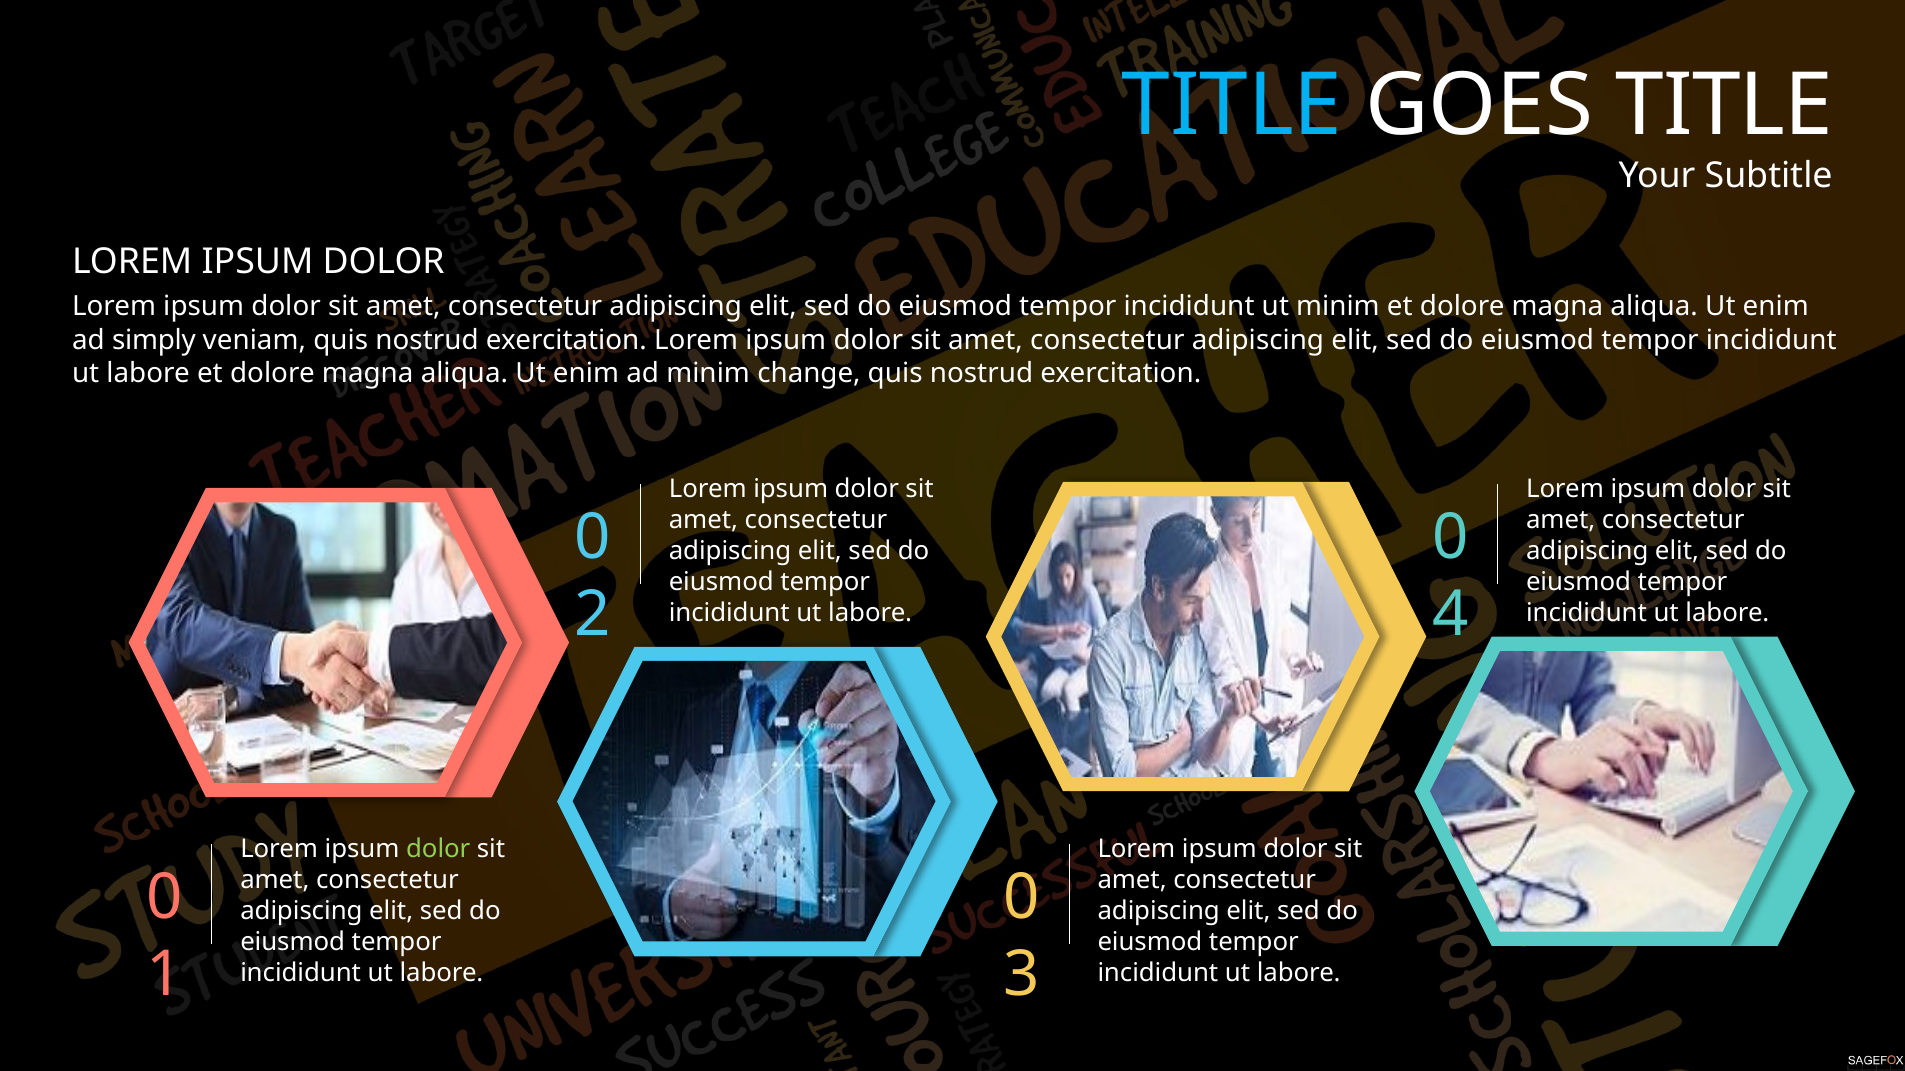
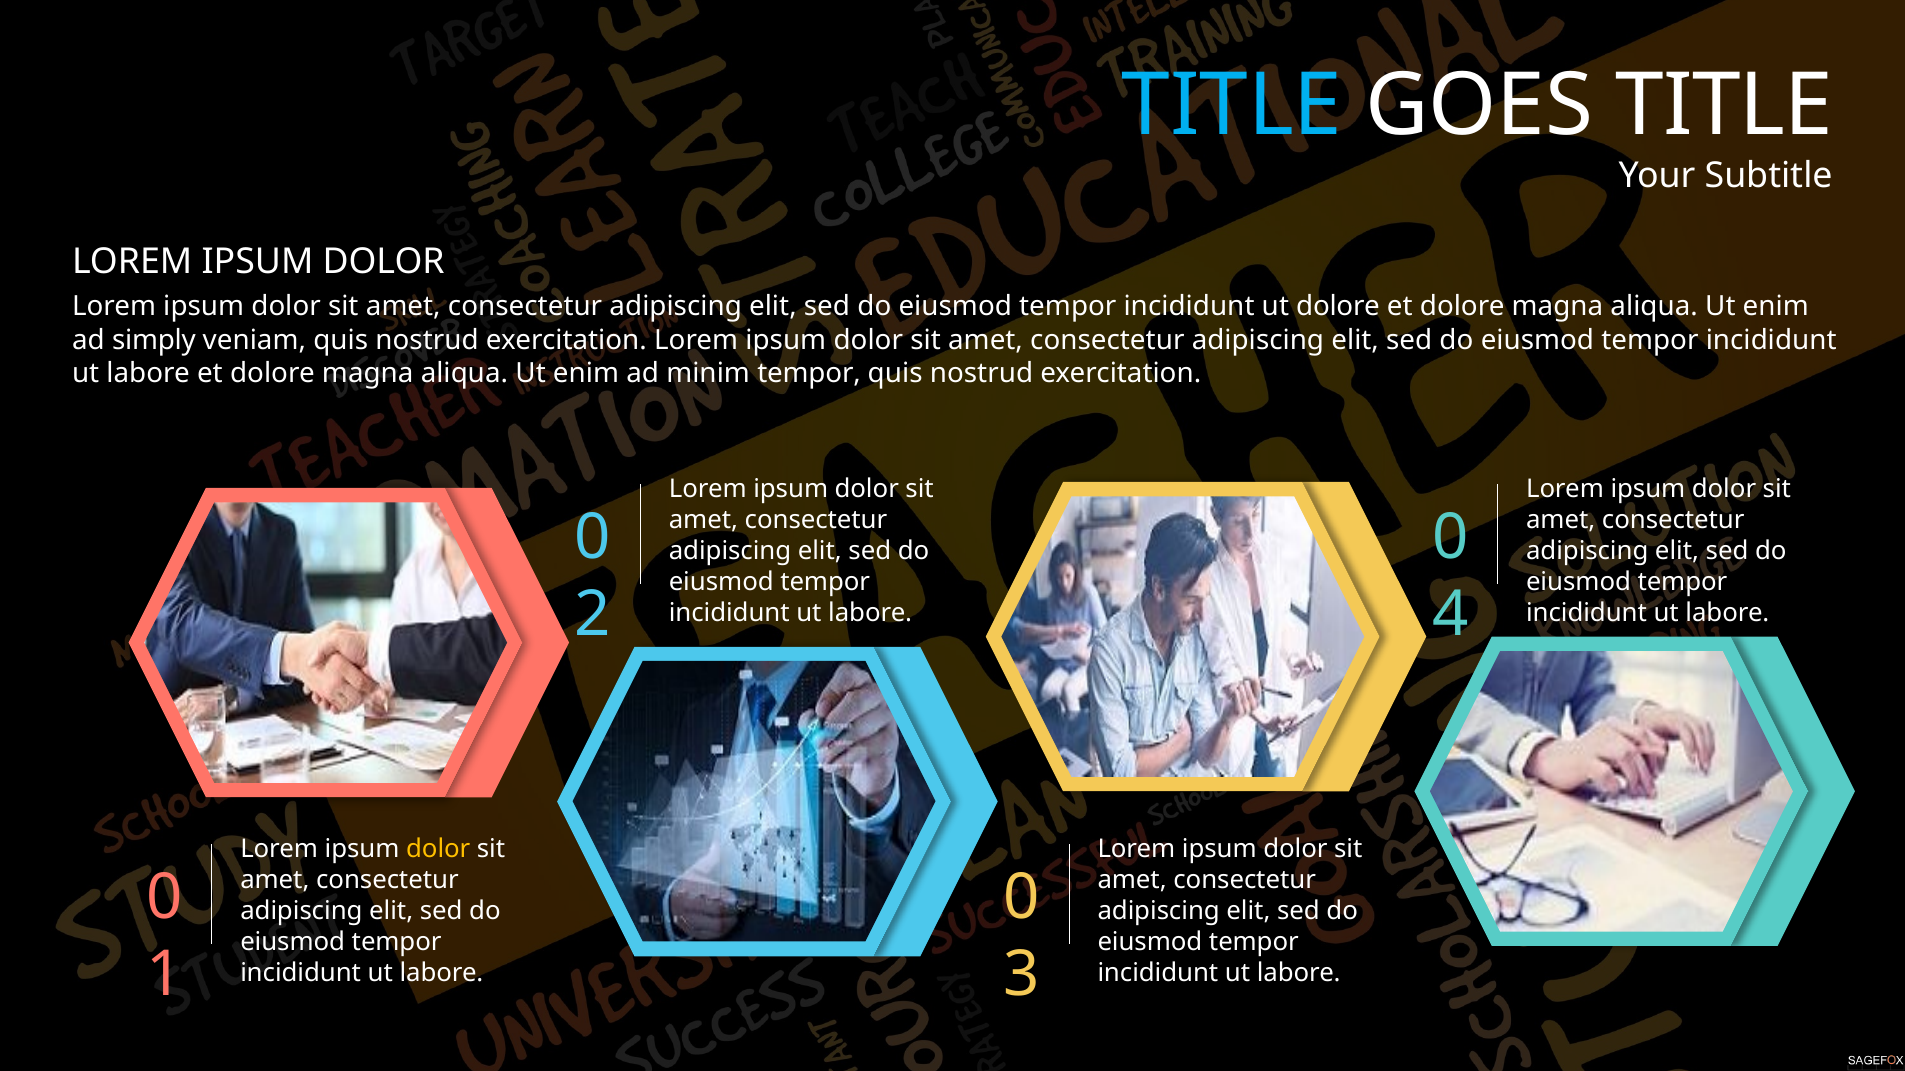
ut minim: minim -> dolore
minim change: change -> tempor
dolor at (438, 849) colour: light green -> yellow
